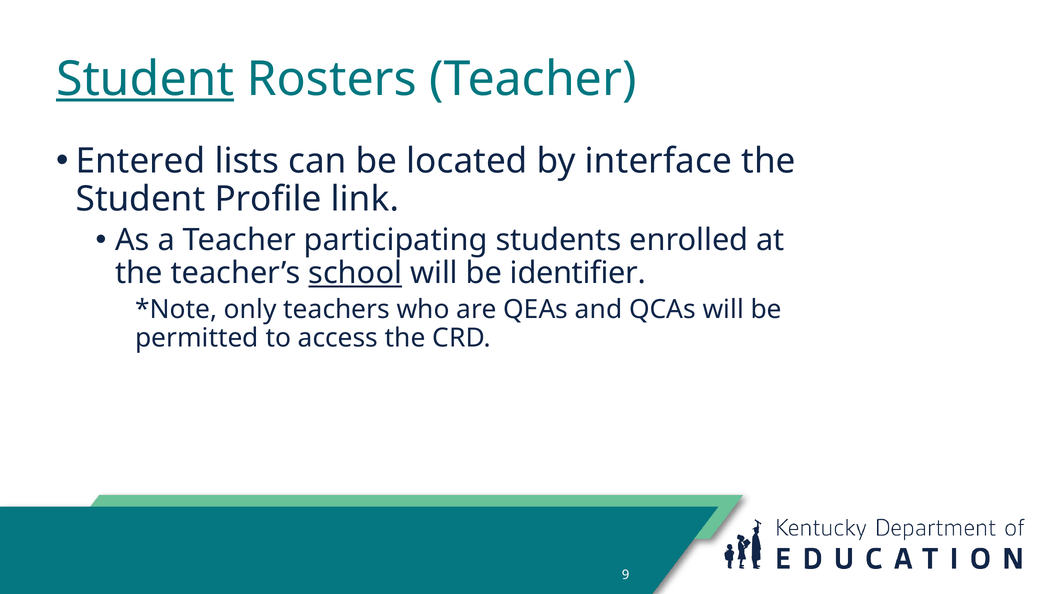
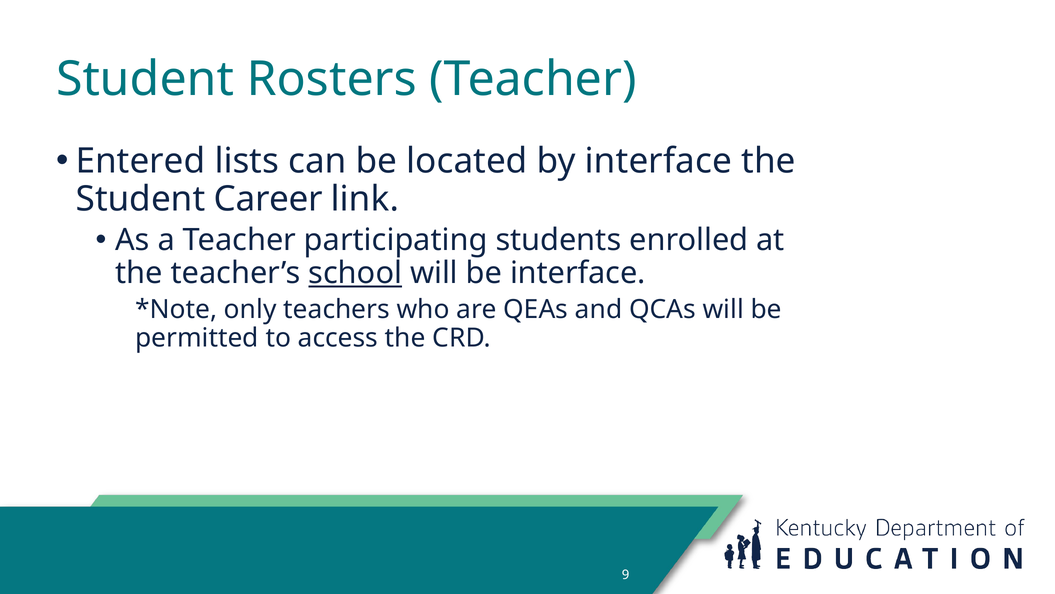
Student at (145, 79) underline: present -> none
Profile: Profile -> Career
be identifier: identifier -> interface
